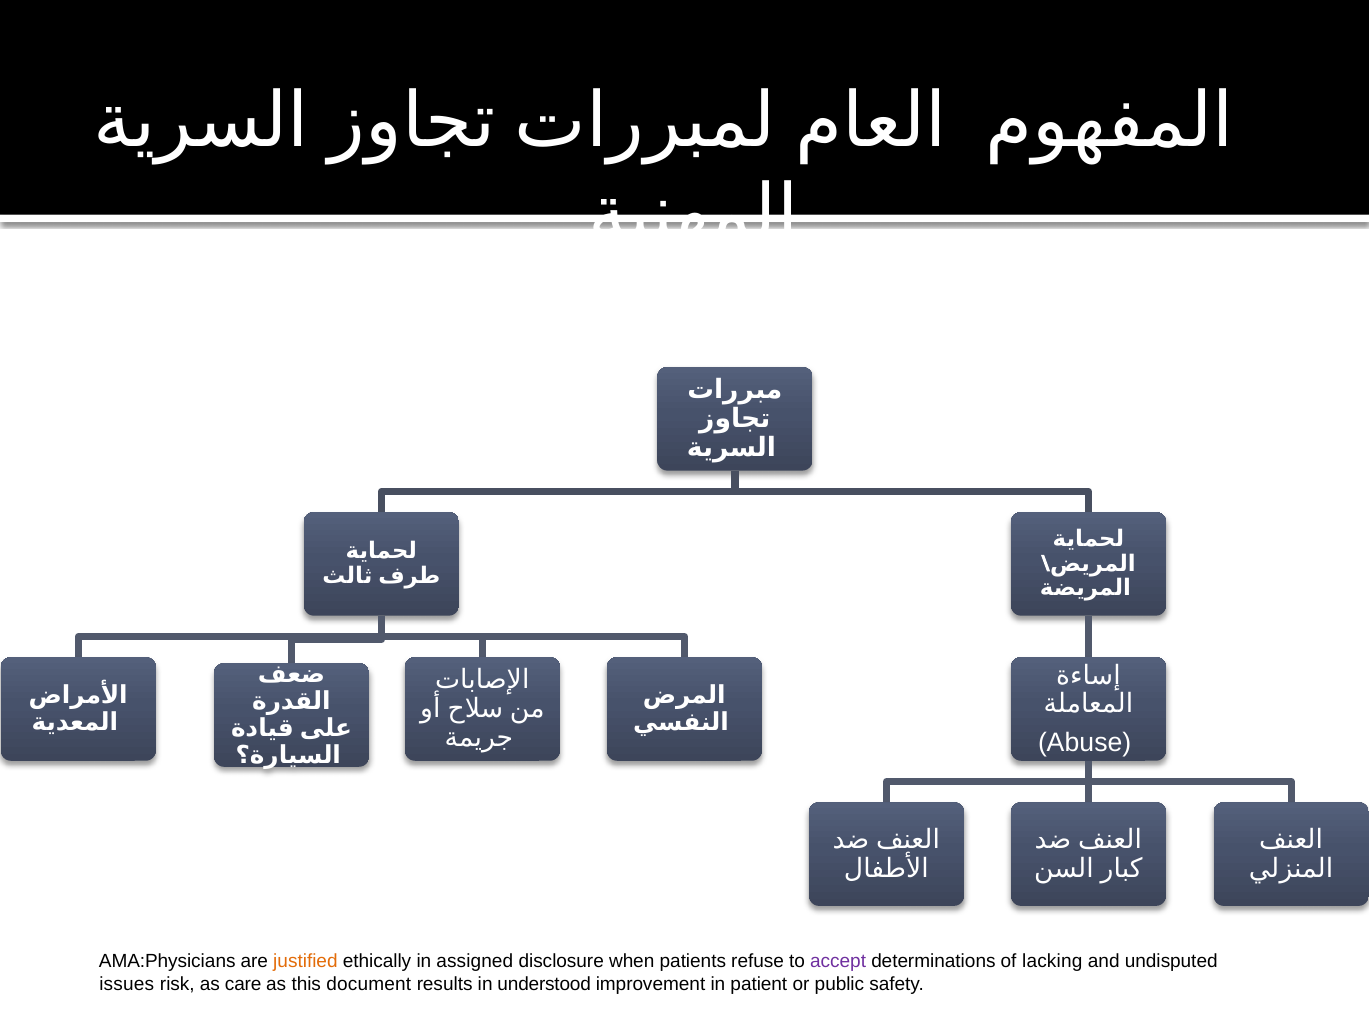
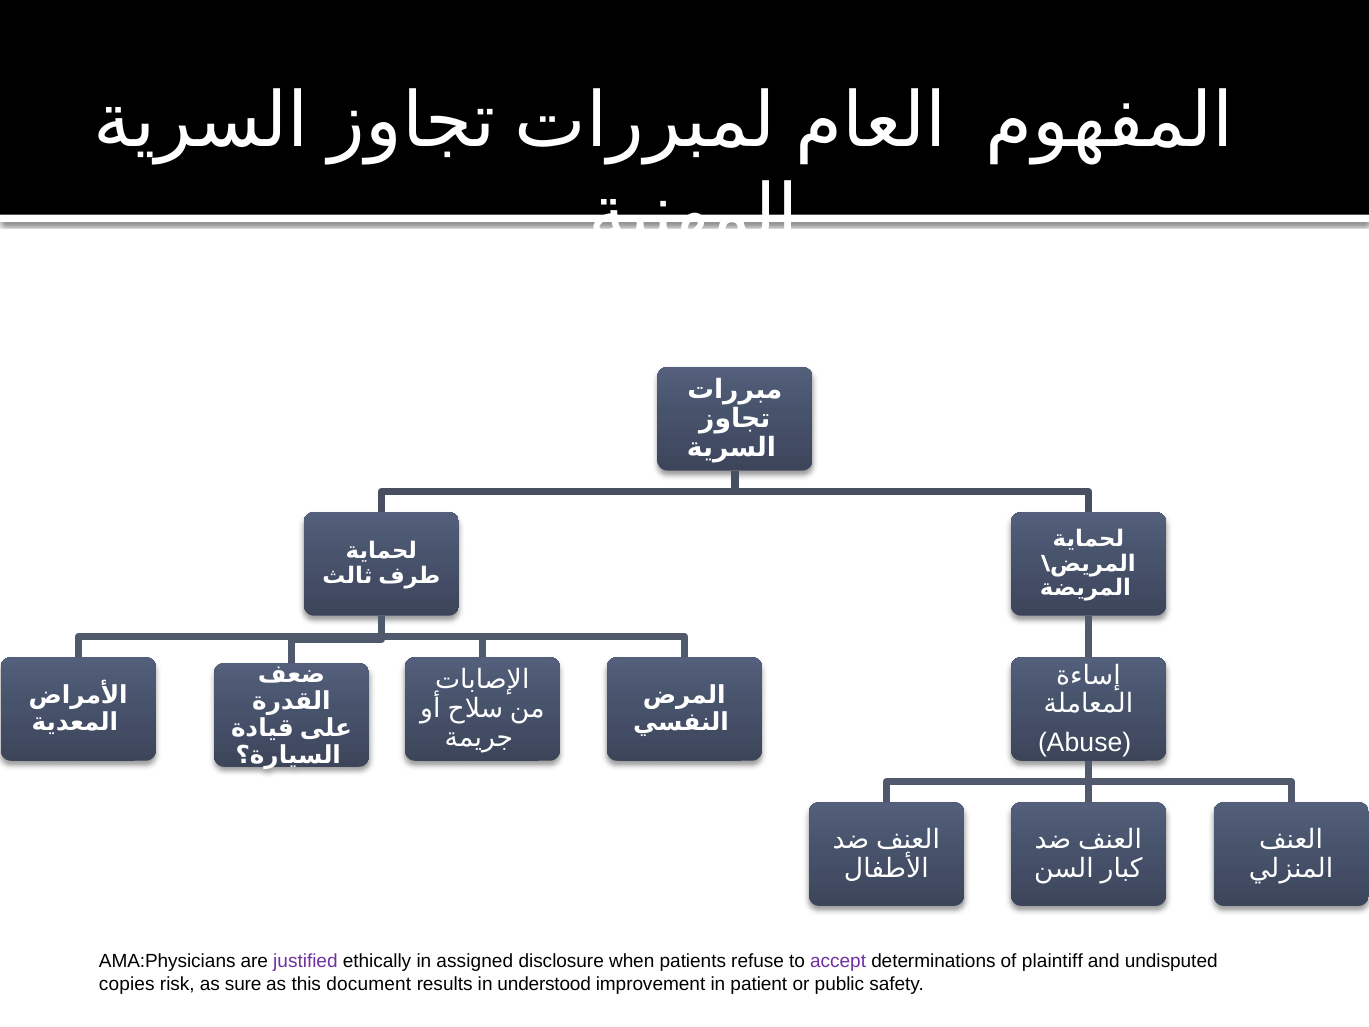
justified colour: orange -> purple
lacking: lacking -> plaintiff
issues: issues -> copies
care: care -> sure
